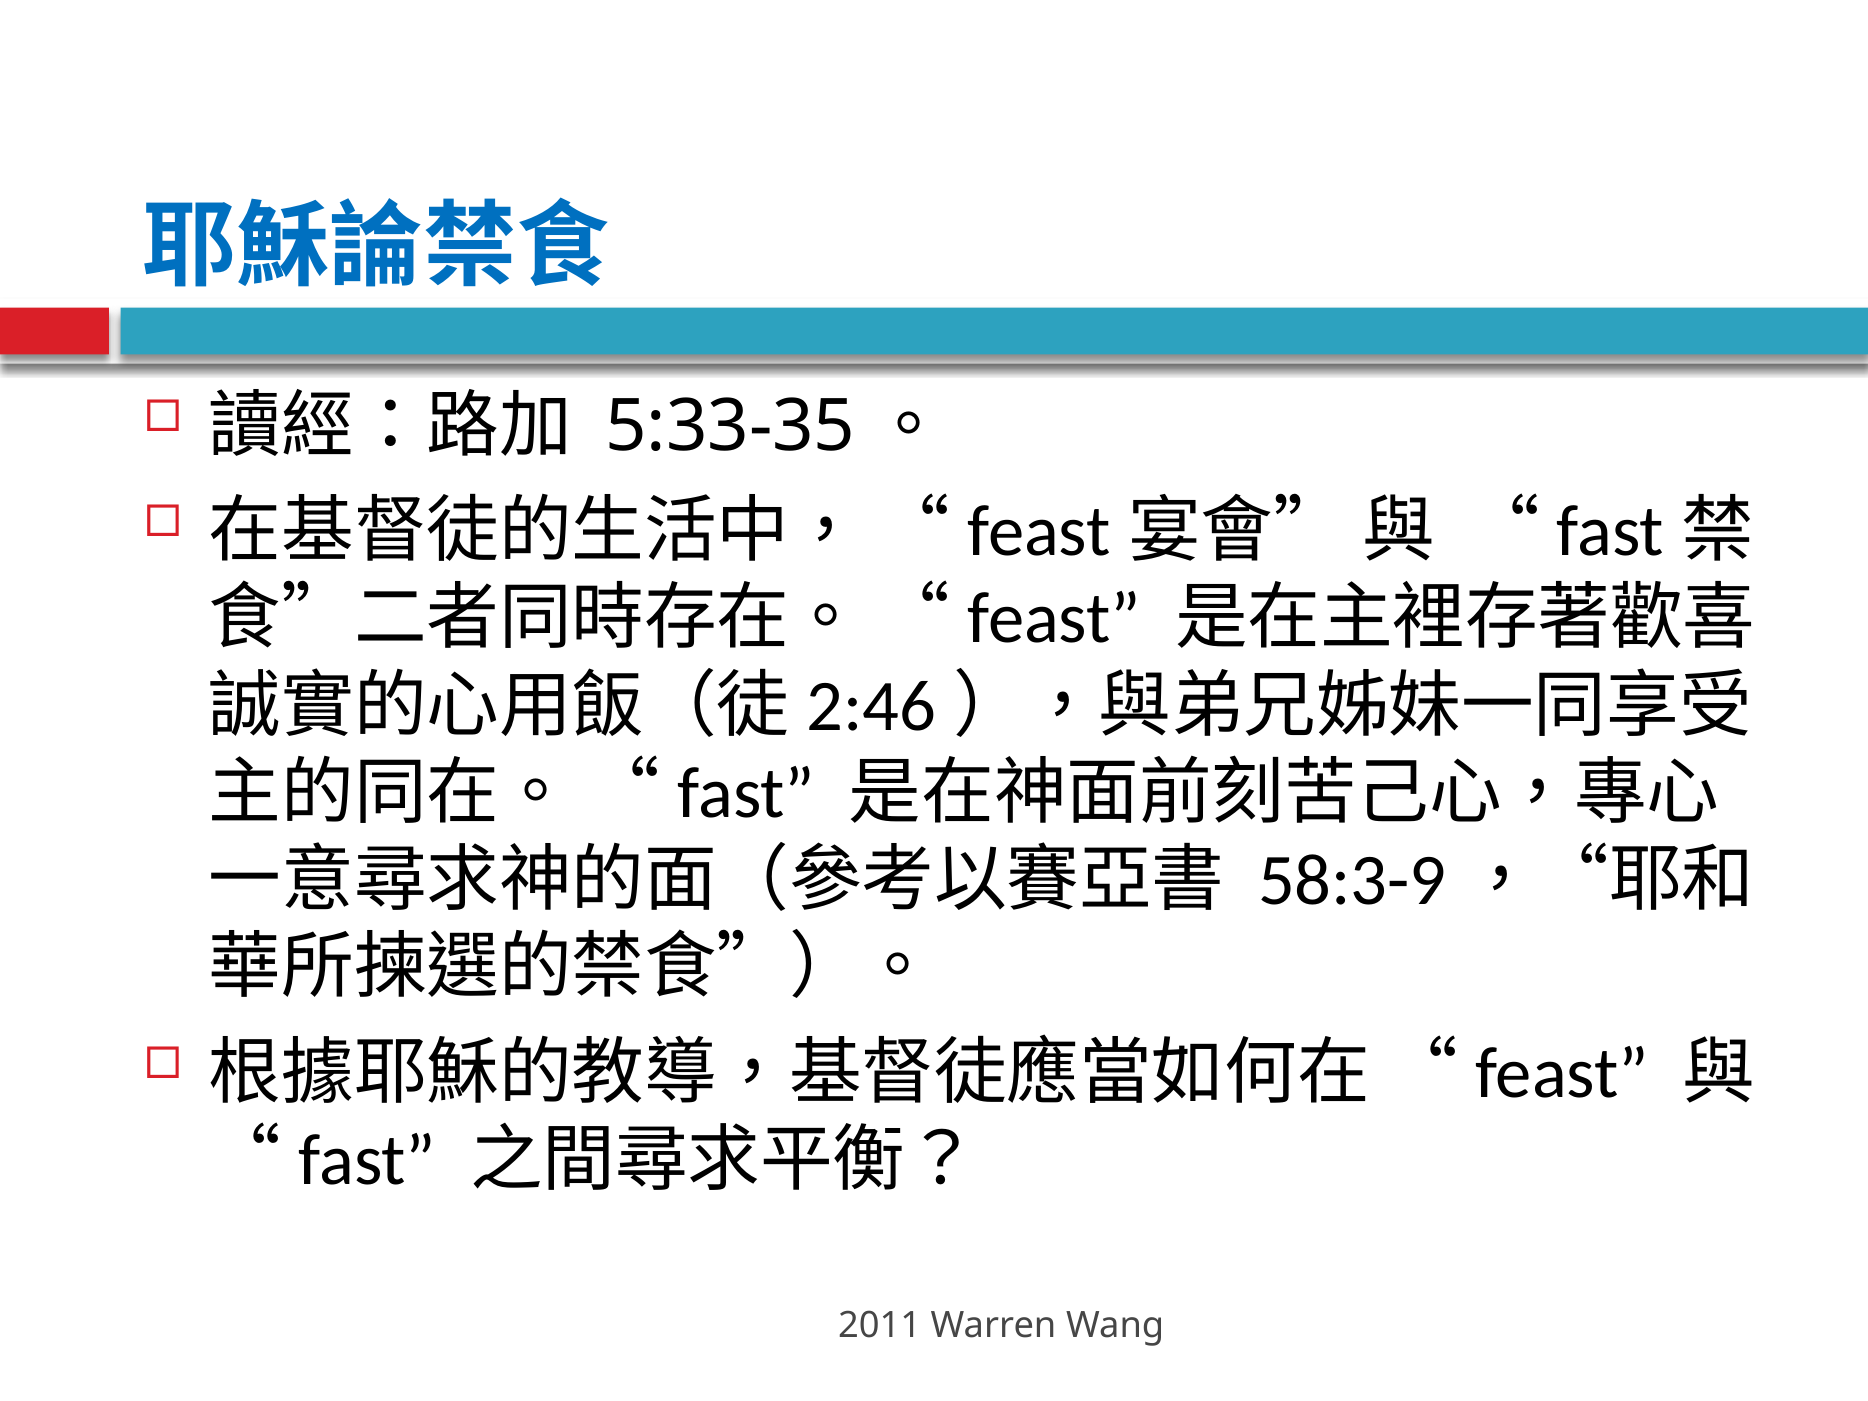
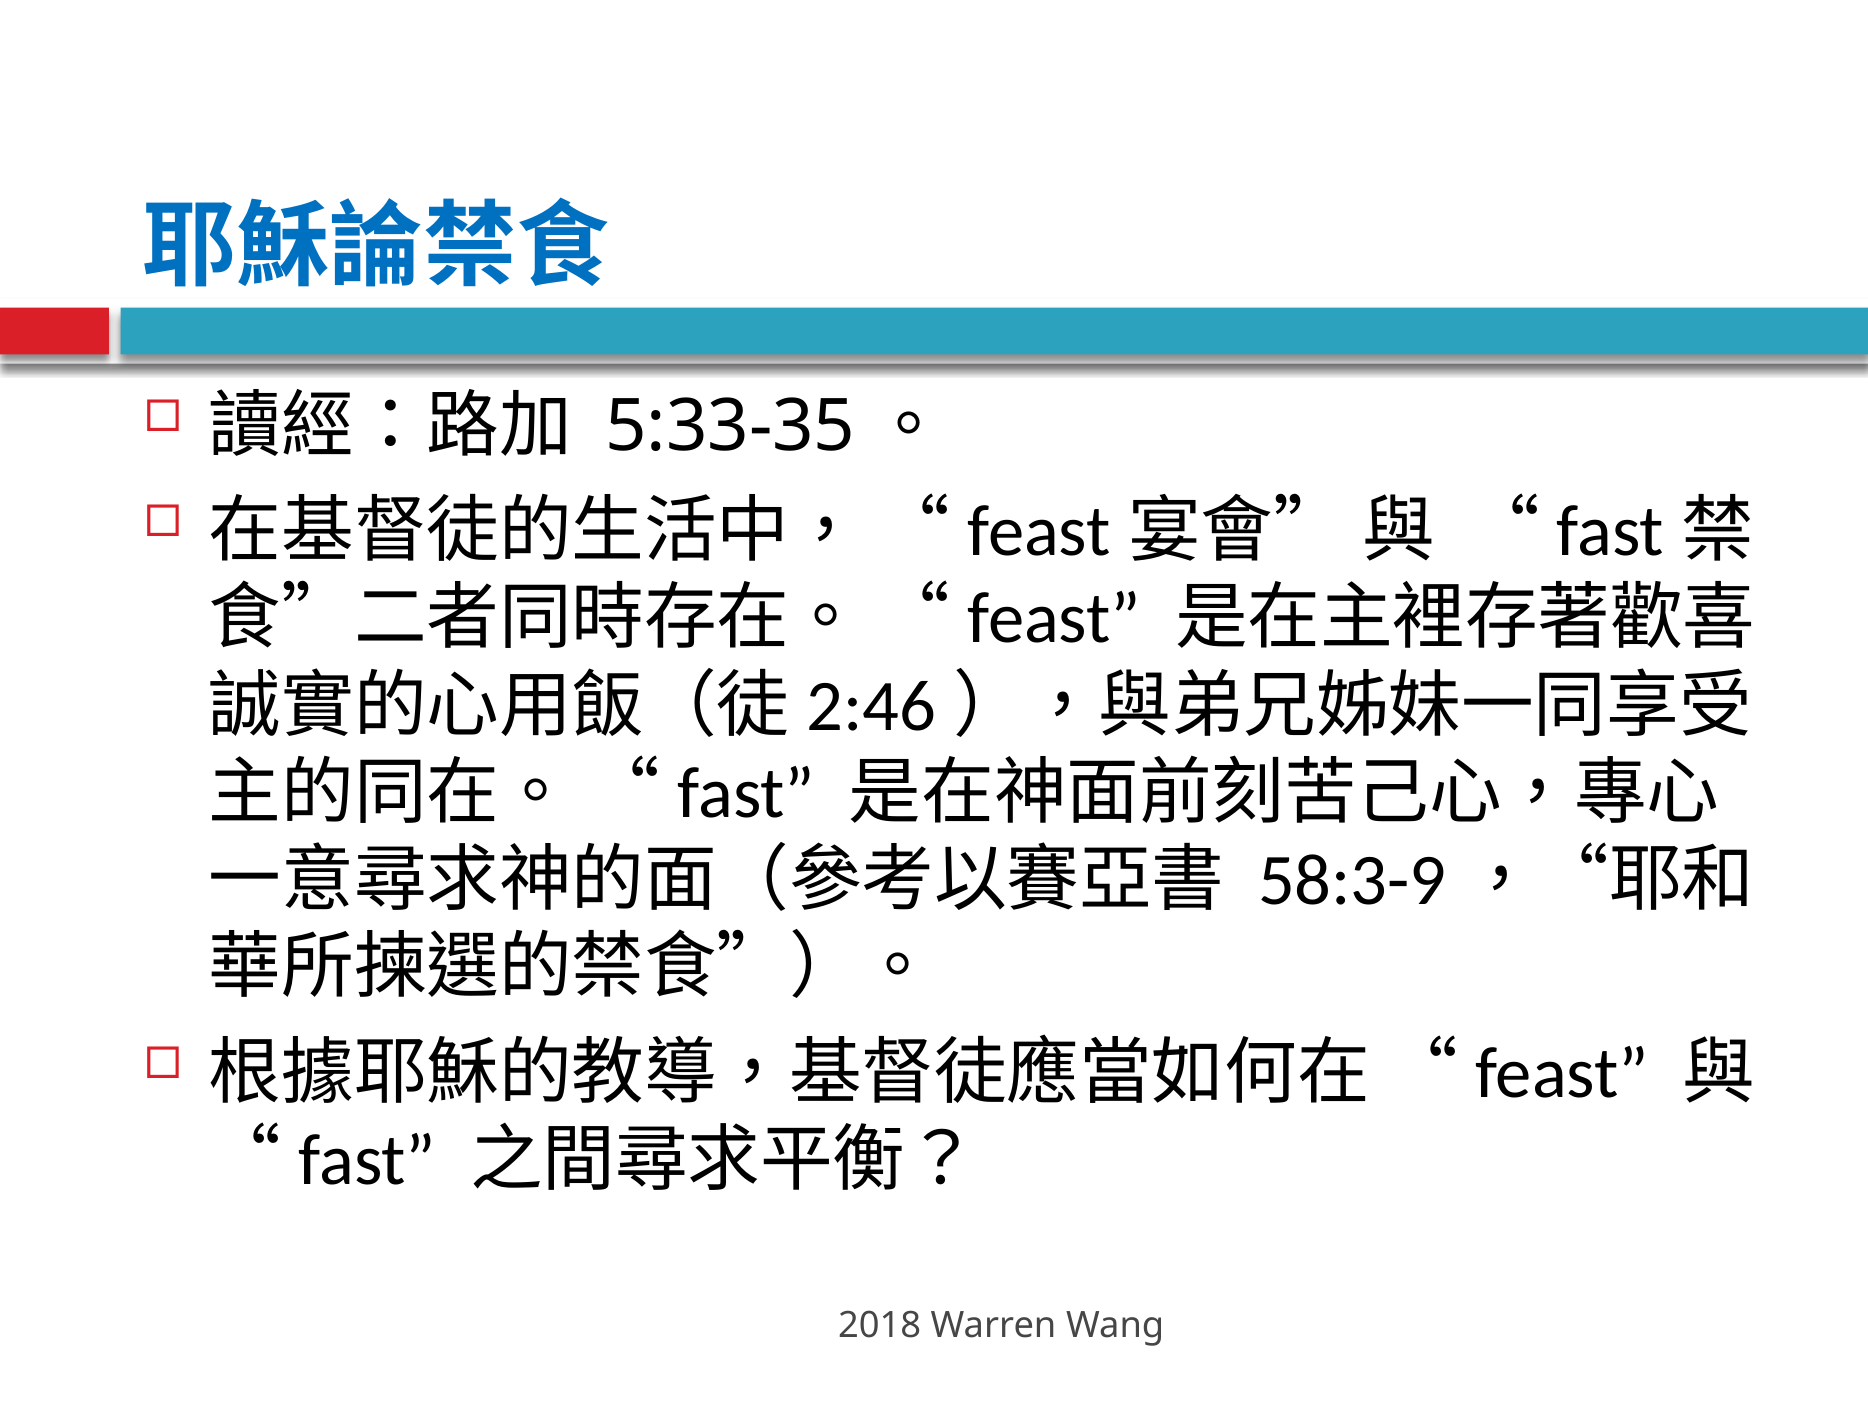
2011: 2011 -> 2018
